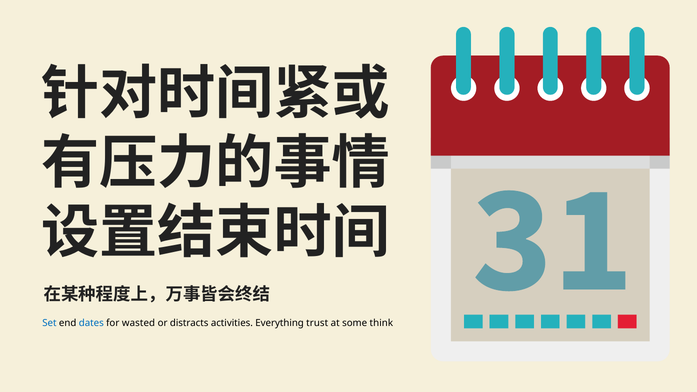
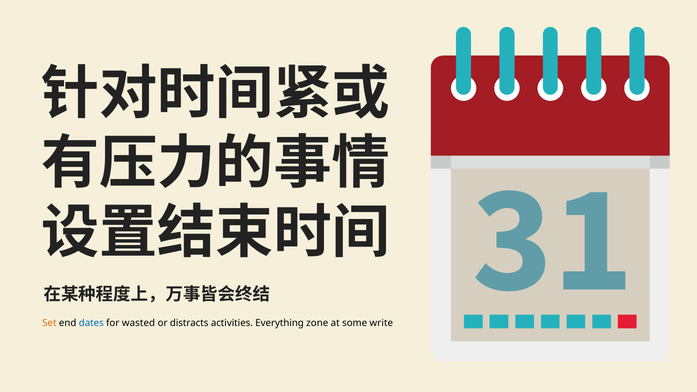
Set colour: blue -> orange
trust: trust -> zone
think: think -> write
